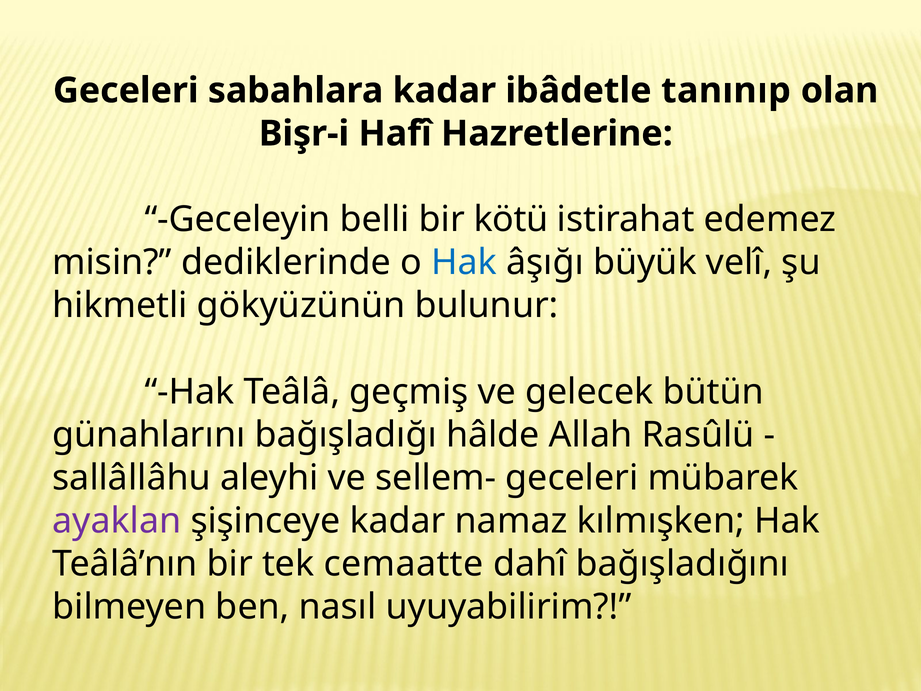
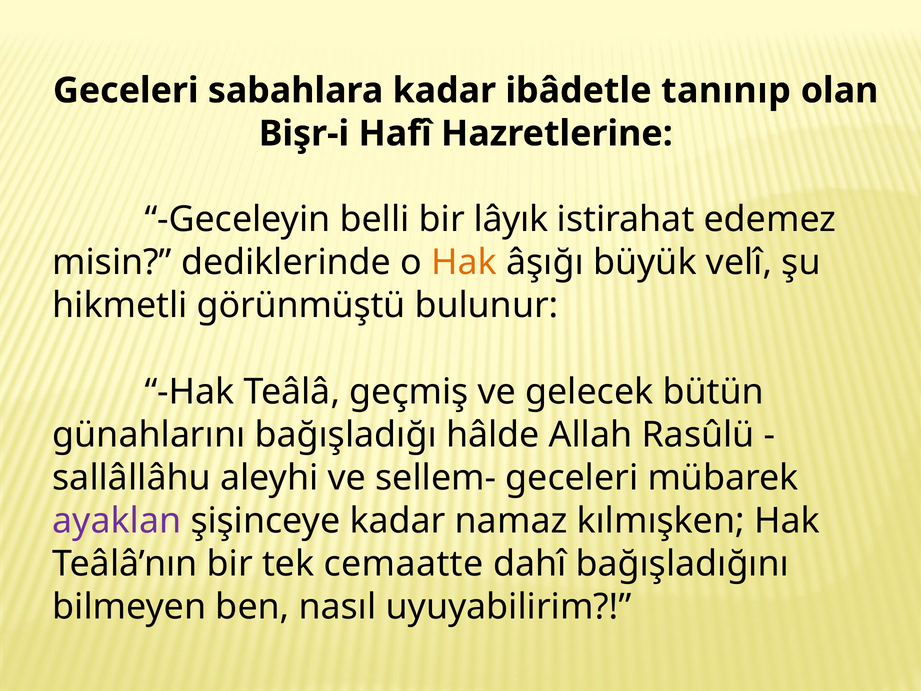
kötü: kötü -> lâyık
Hak at (464, 263) colour: blue -> orange
gökyüzünün: gökyüzünün -> görünmüştü
